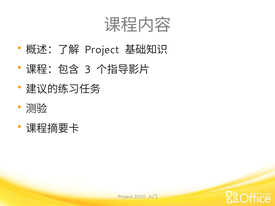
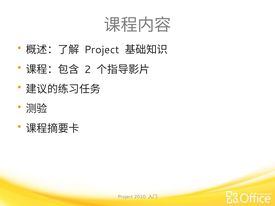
3: 3 -> 2
